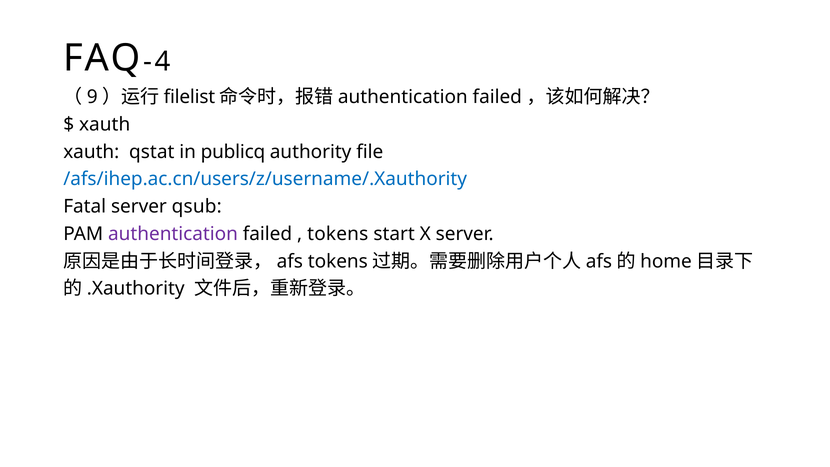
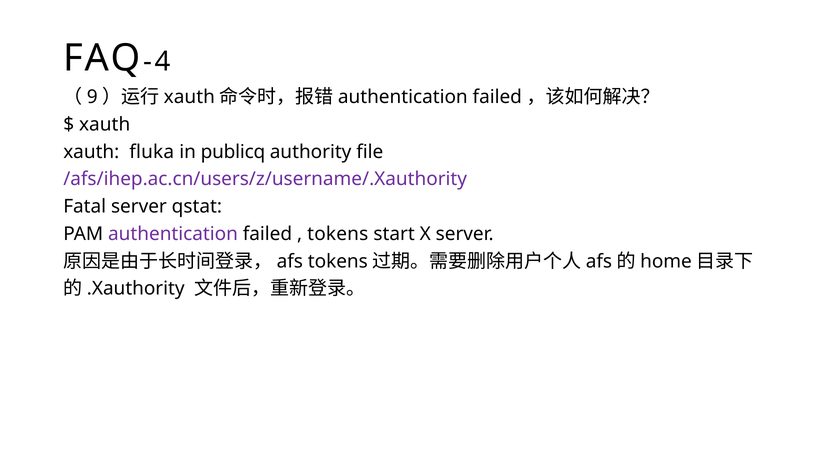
filelist at (189, 97): filelist -> xauth
qstat: qstat -> fluka
/afs/ihep.ac.cn/users/z/username/.Xauthority colour: blue -> purple
qsub: qsub -> qstat
